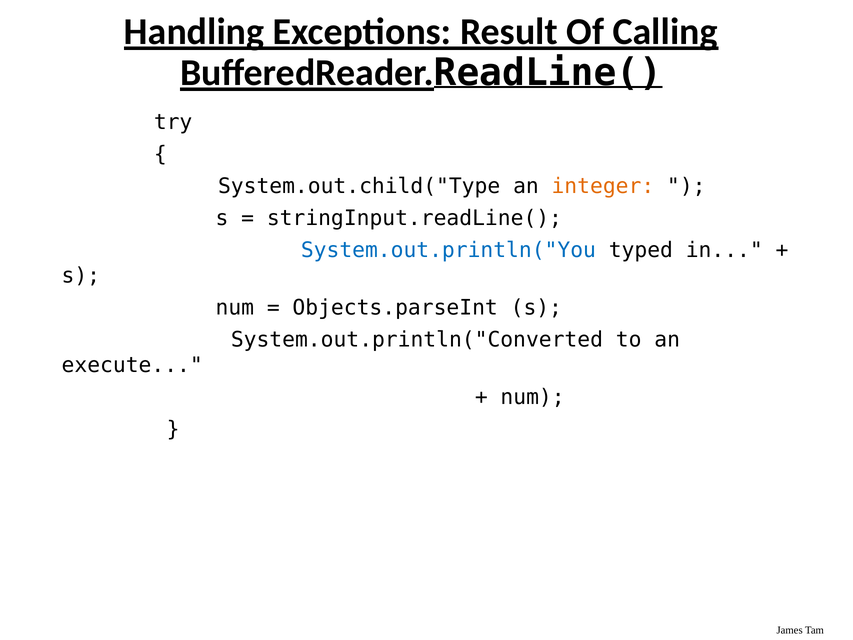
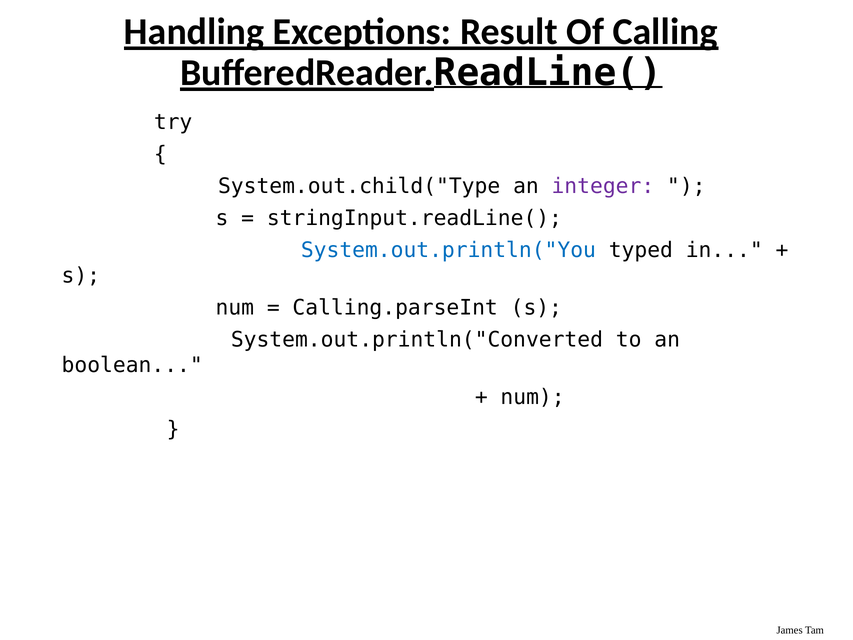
integer colour: orange -> purple
Objects.parseInt: Objects.parseInt -> Calling.parseInt
execute: execute -> boolean
